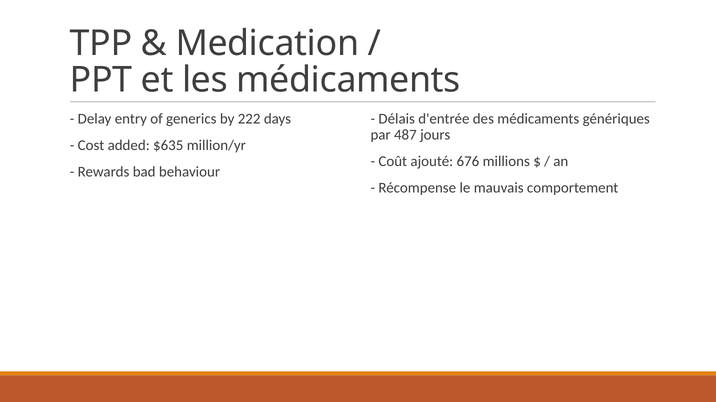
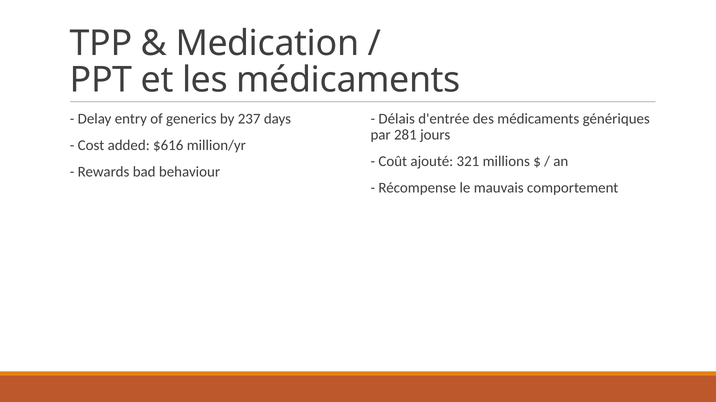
222: 222 -> 237
487: 487 -> 281
$635: $635 -> $616
676: 676 -> 321
